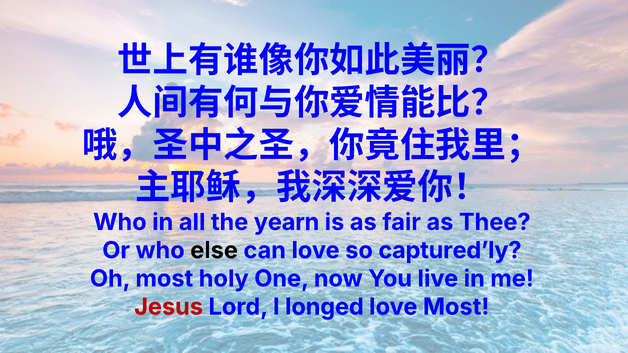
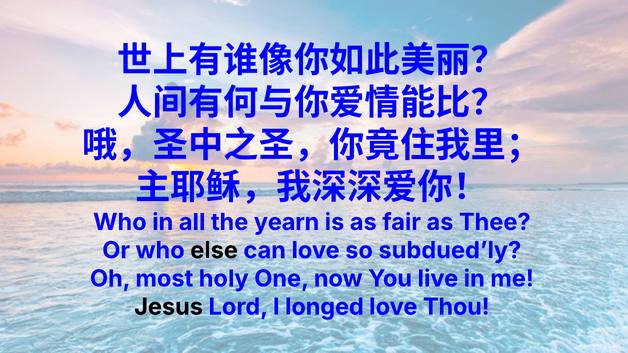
captured’ly: captured’ly -> subdued’ly
Jesus colour: red -> black
love Most: Most -> Thou
